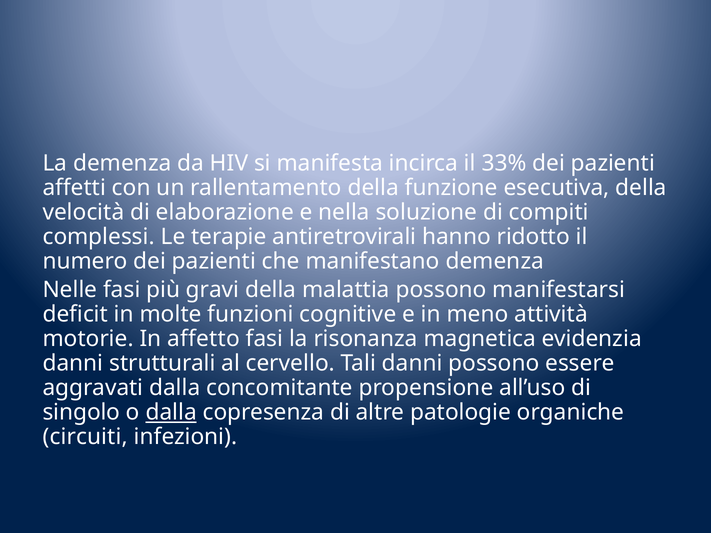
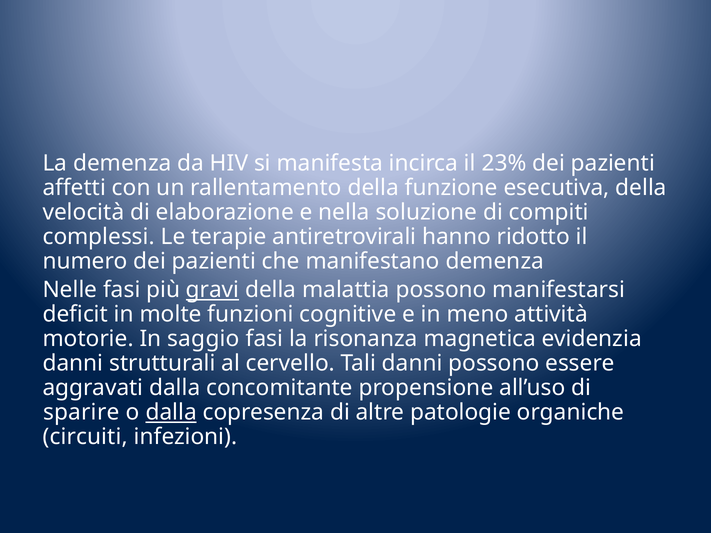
33%: 33% -> 23%
gravi underline: none -> present
affetto: affetto -> saggio
singolo: singolo -> sparire
